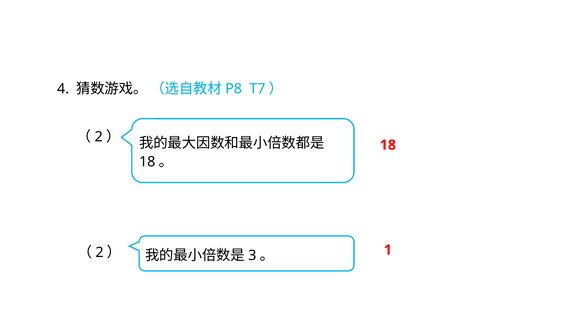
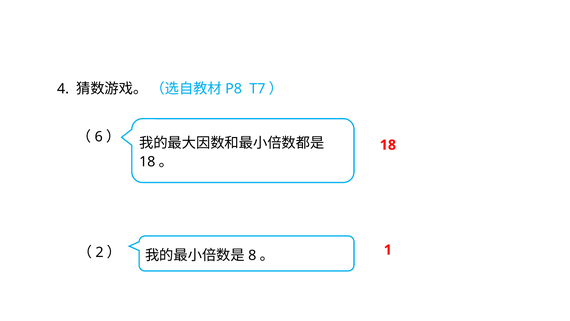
2 at (99, 137): 2 -> 6
3: 3 -> 8
